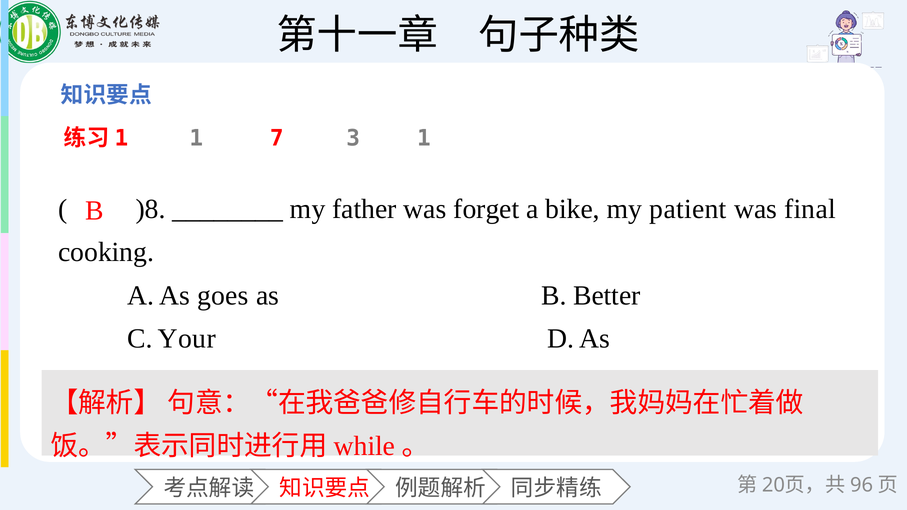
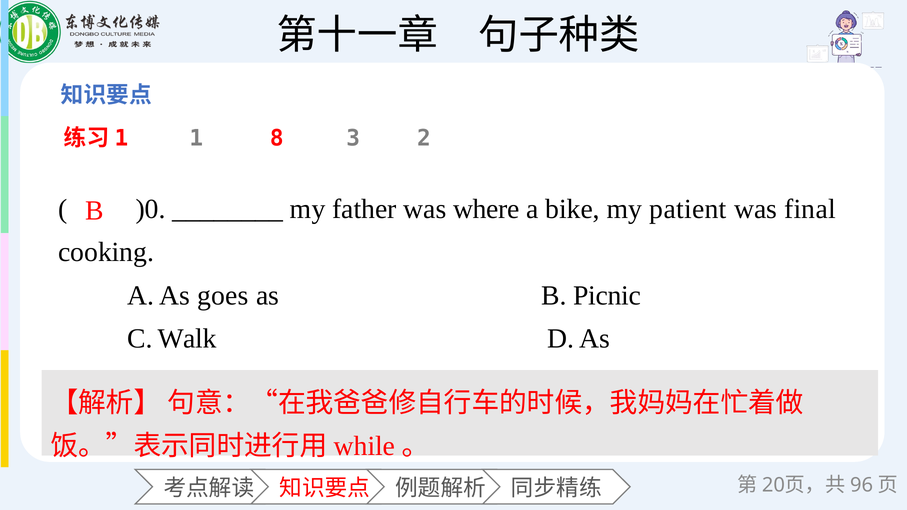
7: 7 -> 8
3 1: 1 -> 2
)8: )8 -> )0
forget: forget -> where
Better: Better -> Picnic
Your: Your -> Walk
